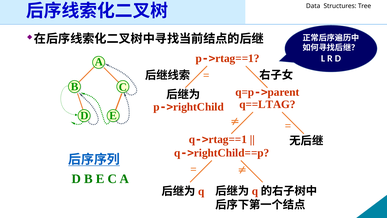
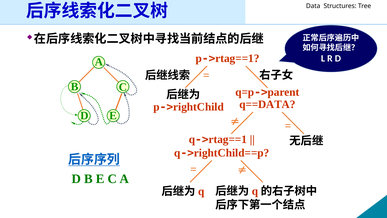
q==LTAG: q==LTAG -> q==DATA
